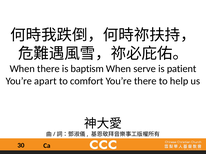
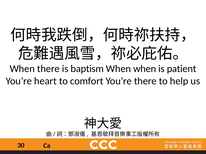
When serve: serve -> when
apart: apart -> heart
